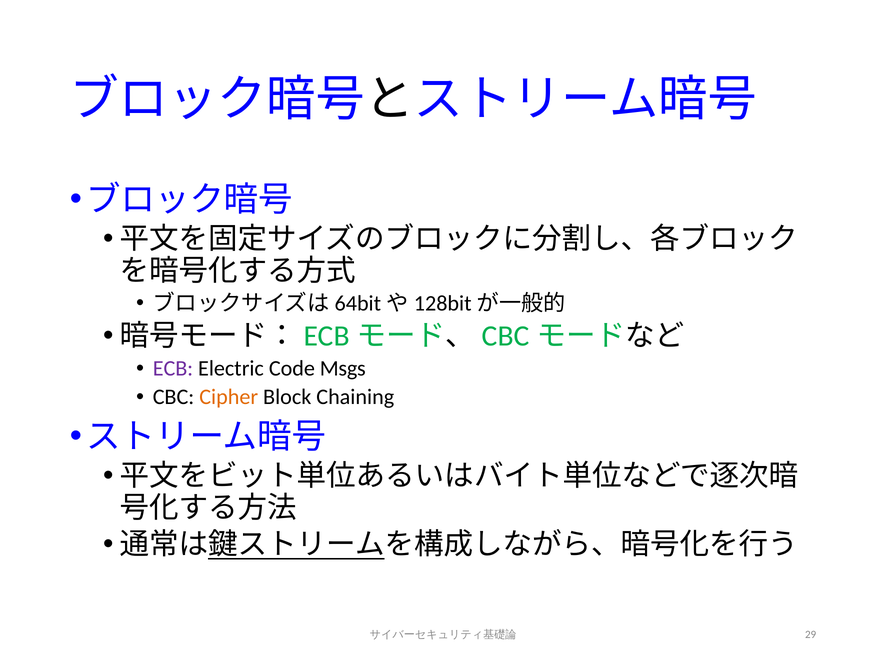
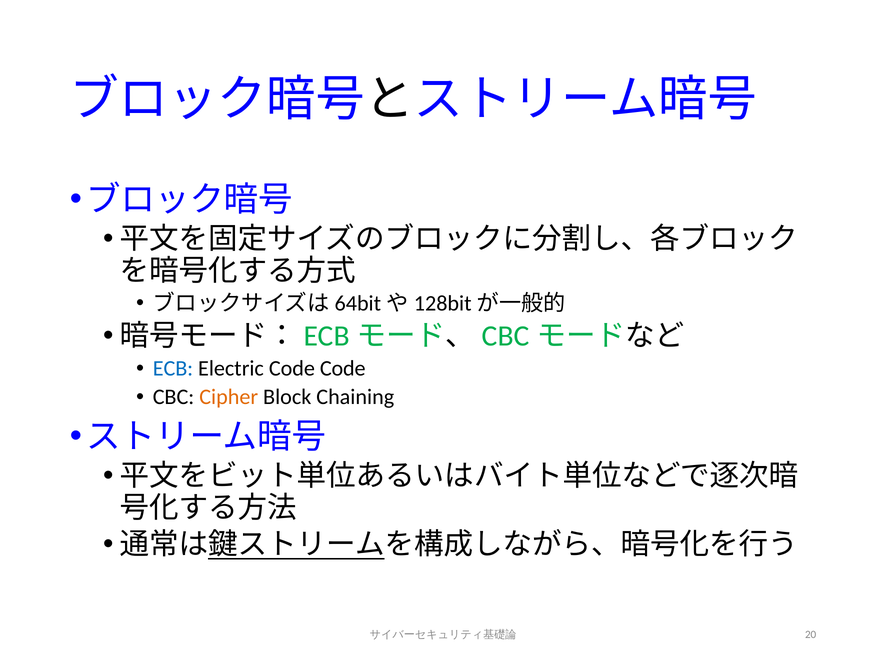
ECB colour: purple -> blue
Code Msgs: Msgs -> Code
29: 29 -> 20
